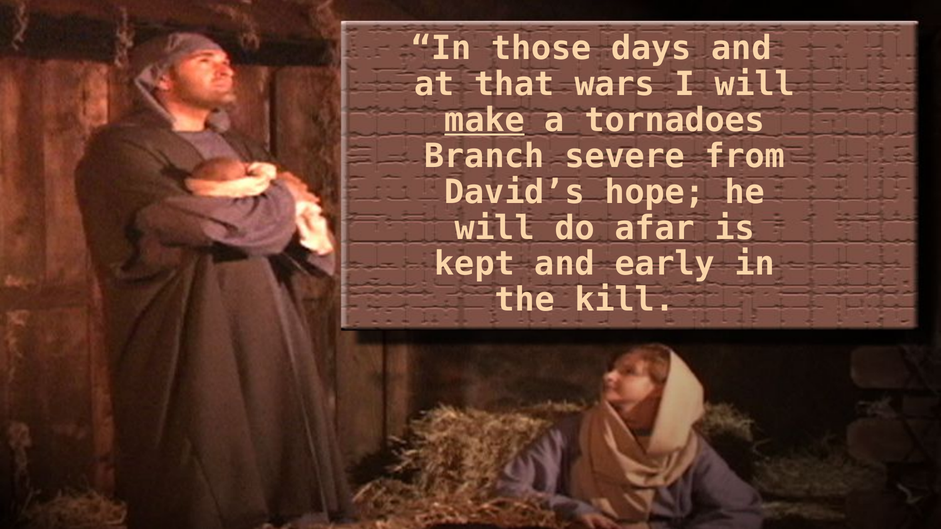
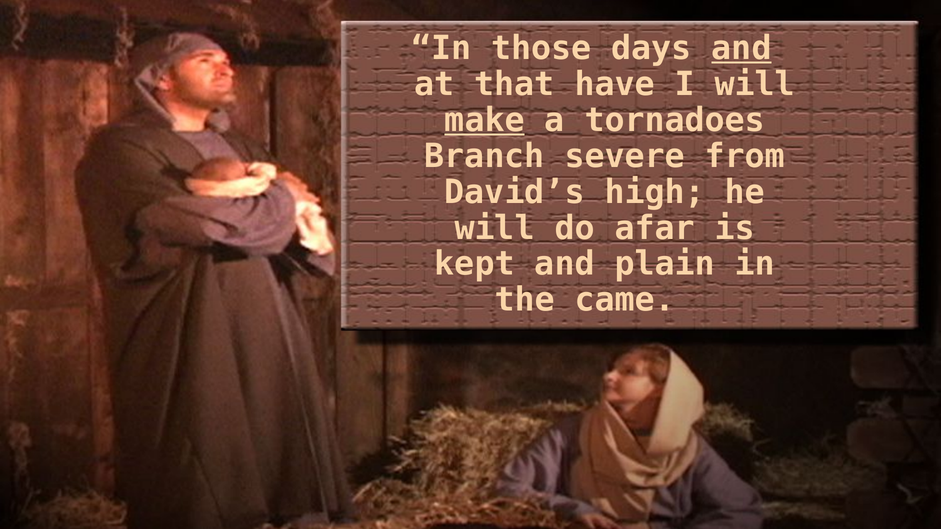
and at (742, 48) underline: none -> present
wars: wars -> have
hope: hope -> high
early: early -> plain
kill: kill -> came
